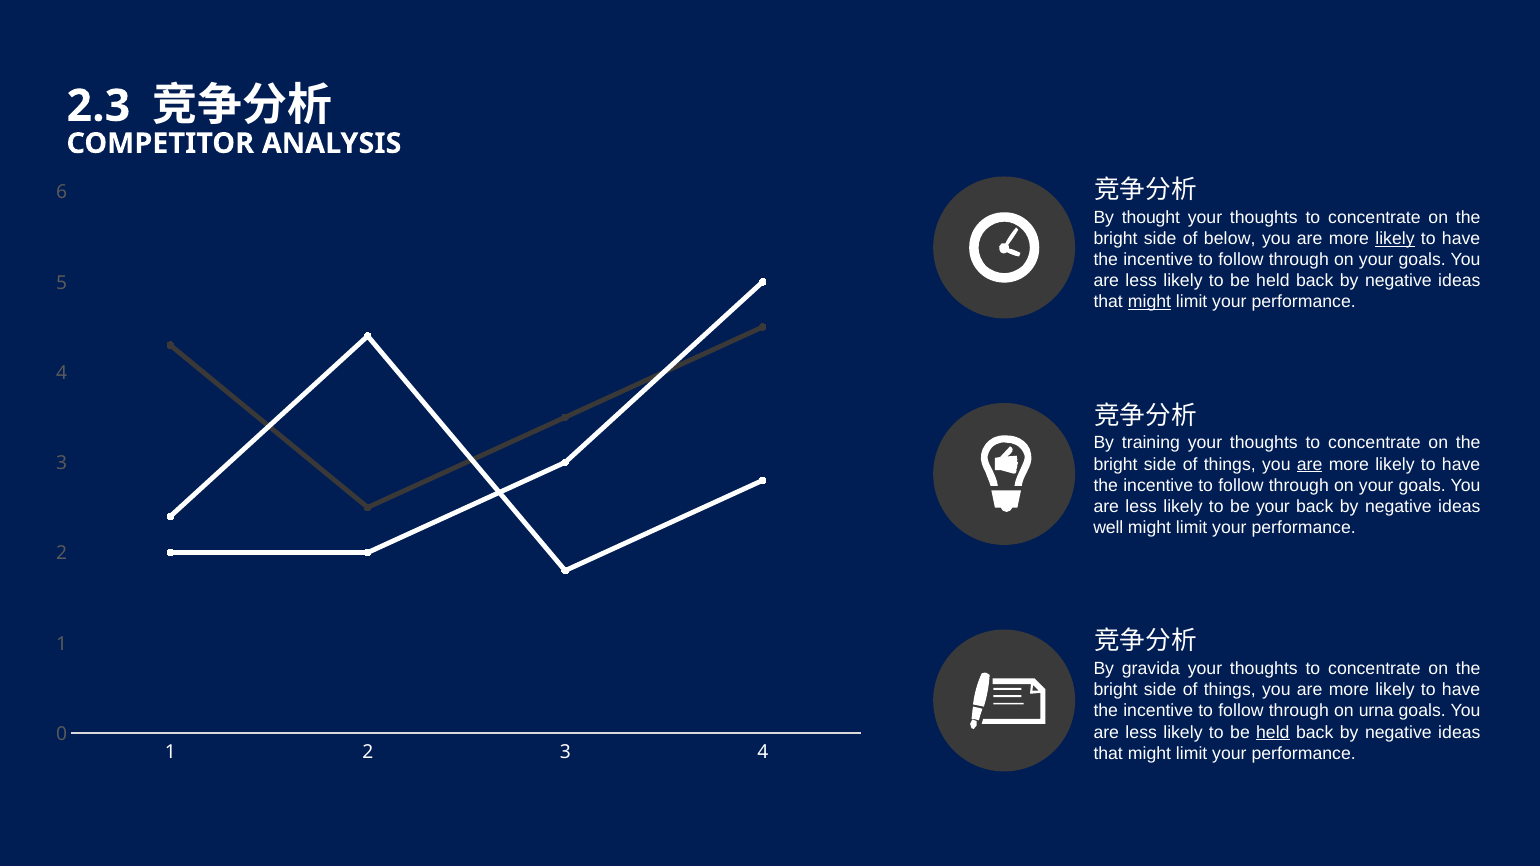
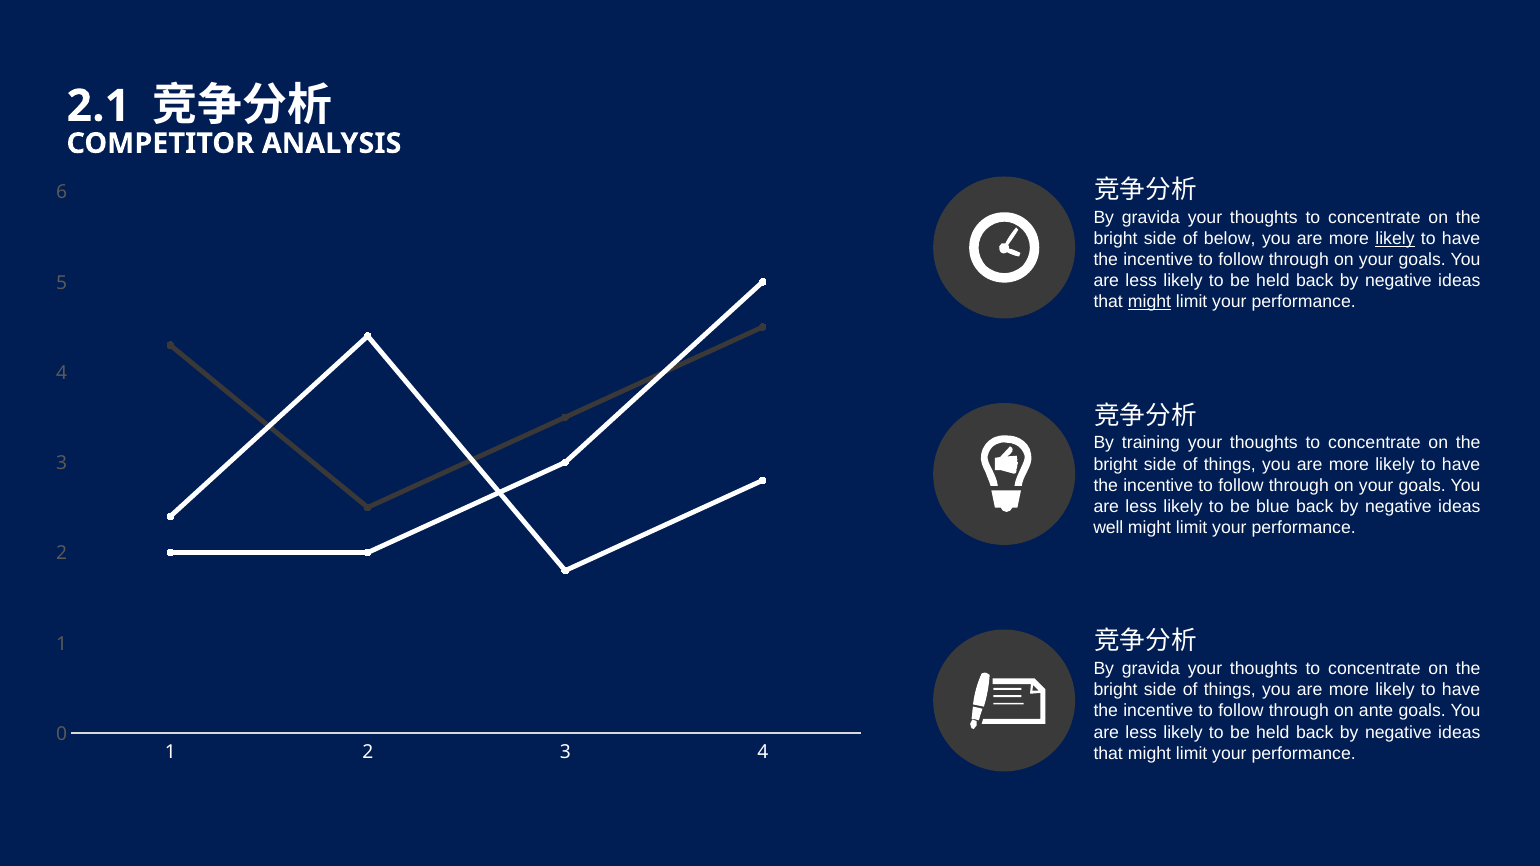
2.3: 2.3 -> 2.1
thought at (1151, 217): thought -> gravida
are at (1310, 464) underline: present -> none
be your: your -> blue
urna: urna -> ante
held at (1273, 732) underline: present -> none
